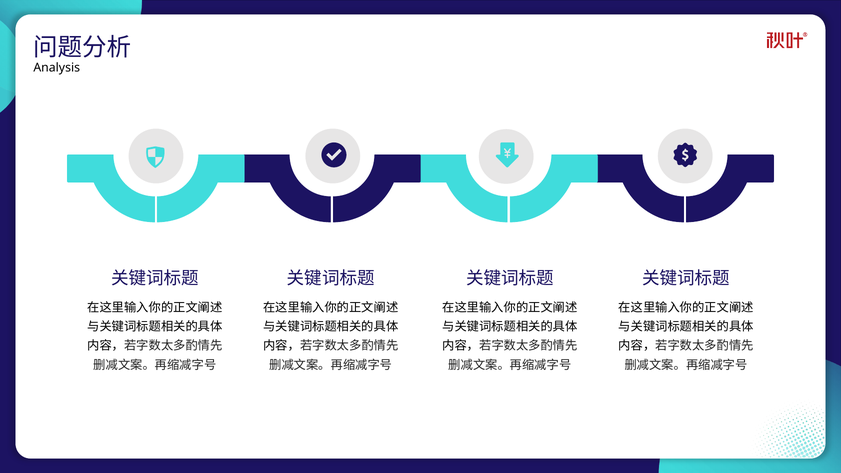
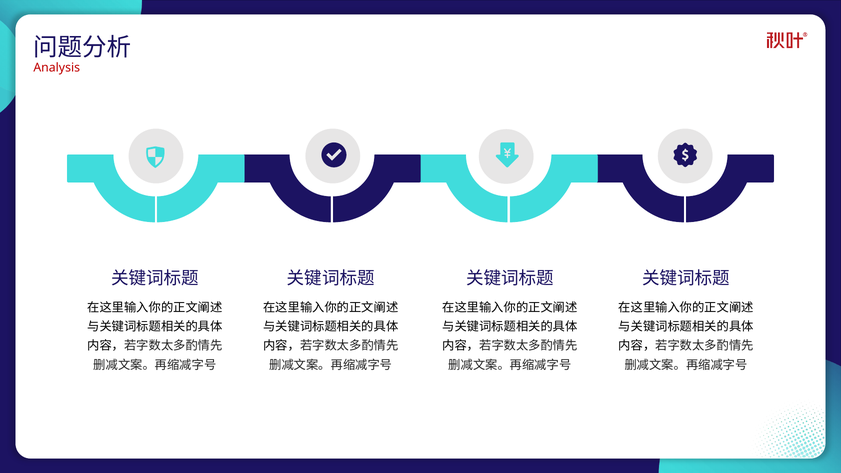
Analysis colour: black -> red
